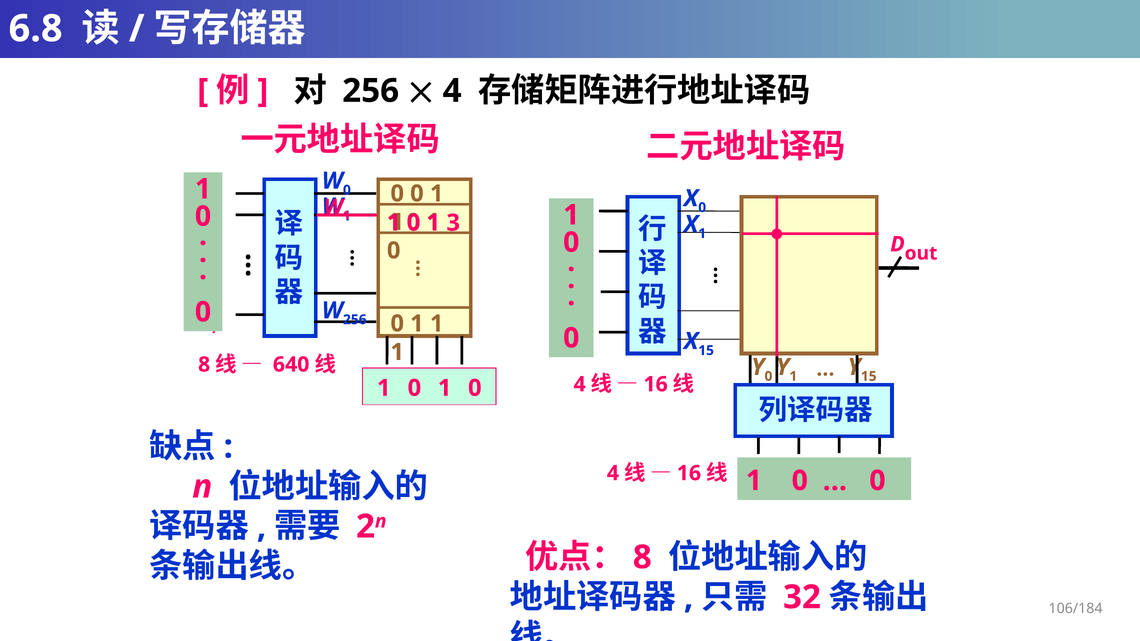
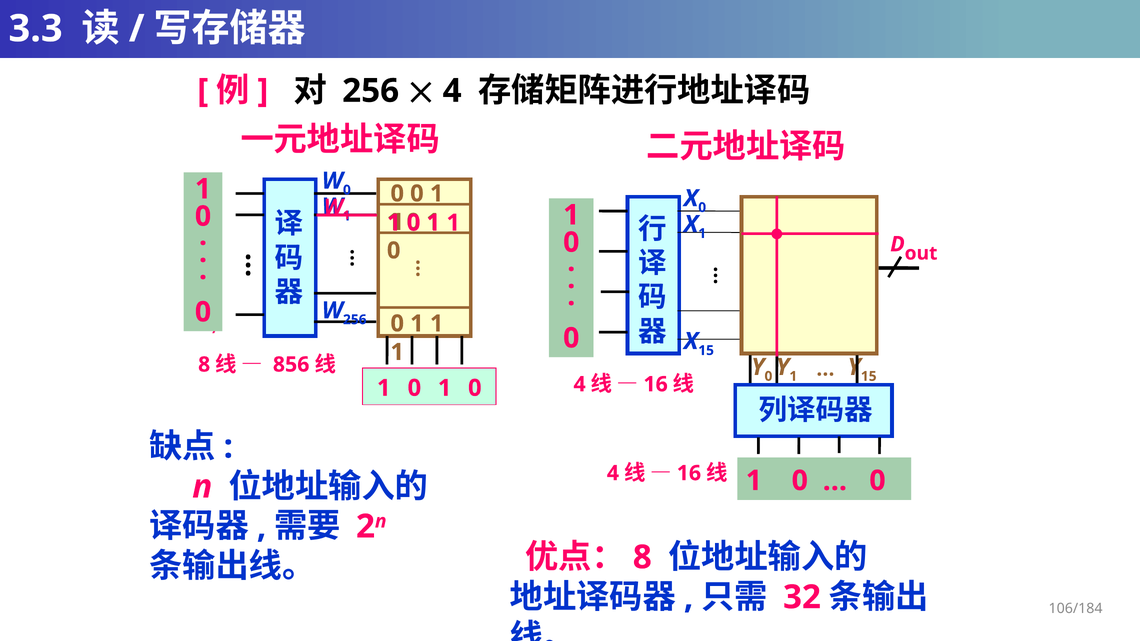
6.8: 6.8 -> 3.3
3 at (453, 223): 3 -> 1
640: 640 -> 856
